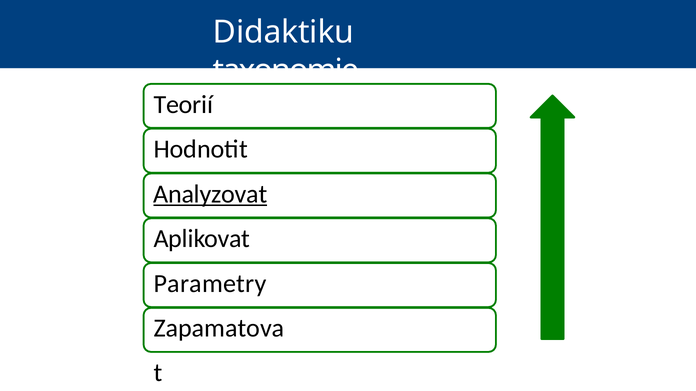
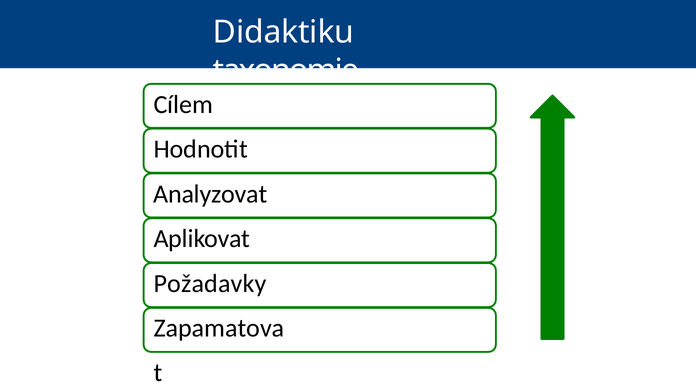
Teorií: Teorií -> Cílem
Analyzovat underline: present -> none
Parametry: Parametry -> Požadavky
